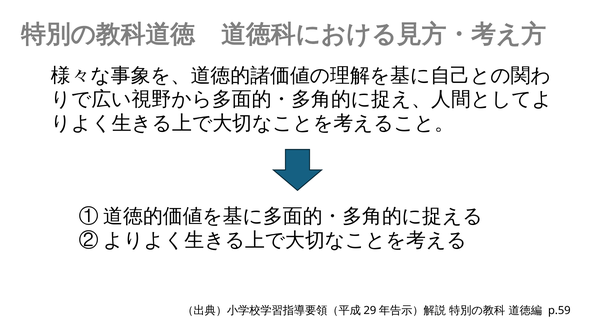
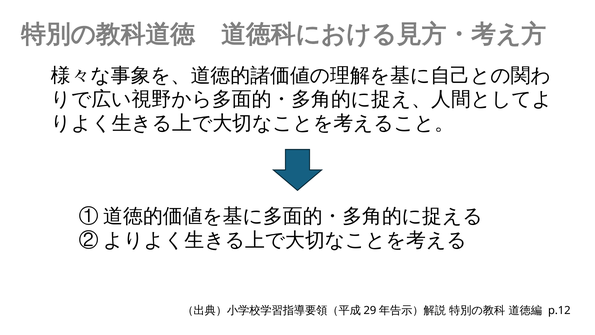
p.59: p.59 -> p.12
